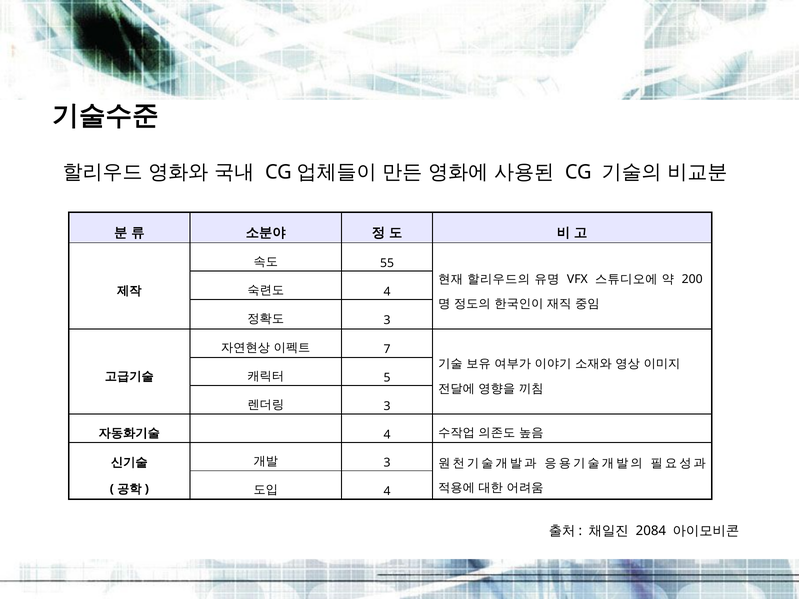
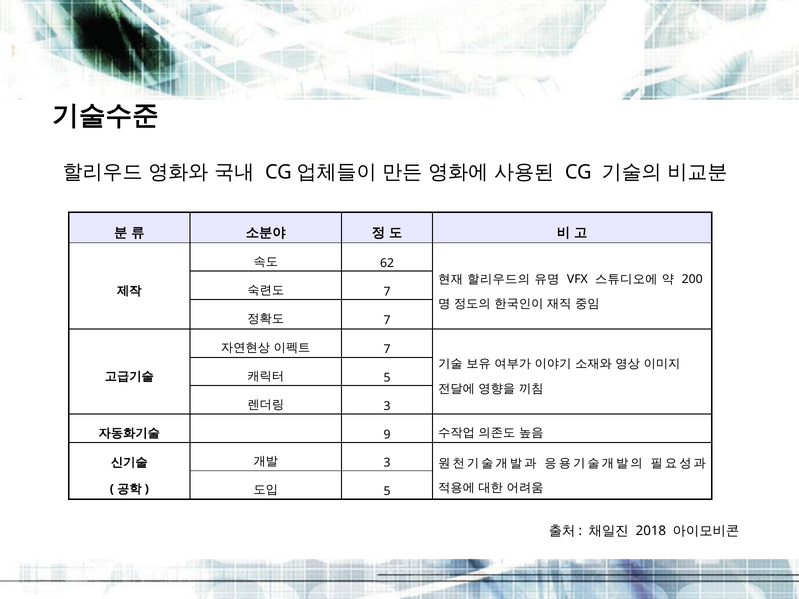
55: 55 -> 62
4 at (387, 292): 4 -> 7
3 at (387, 320): 3 -> 7
4 at (387, 435): 4 -> 9
4 at (387, 491): 4 -> 5
2084: 2084 -> 2018
